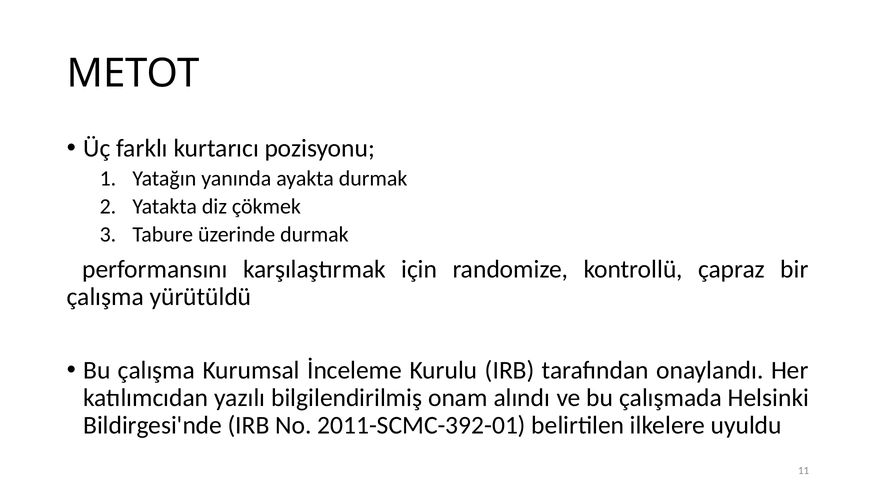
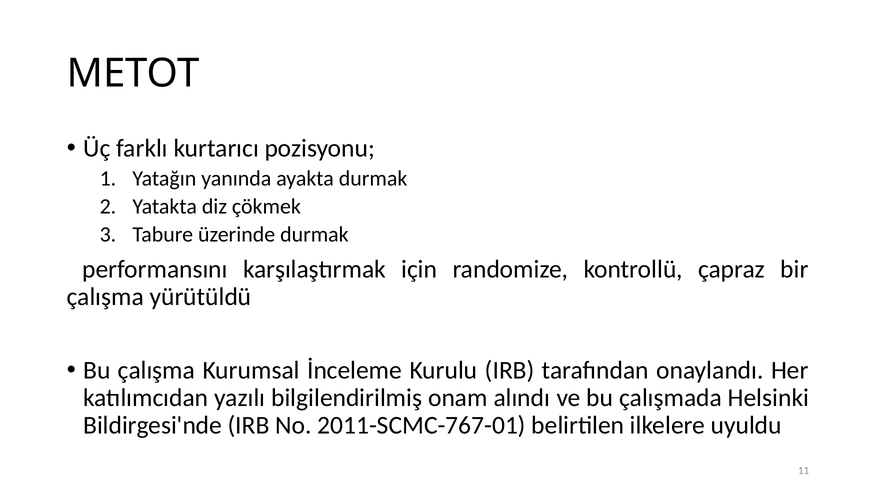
2011-SCMC-392-01: 2011-SCMC-392-01 -> 2011-SCMC-767-01
